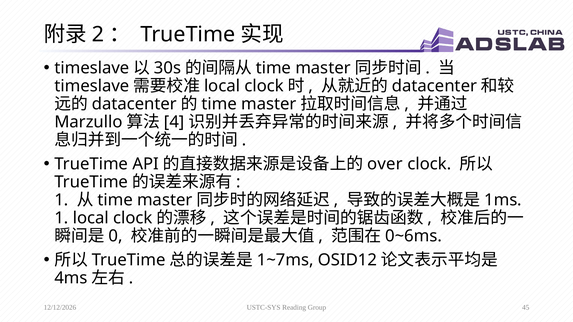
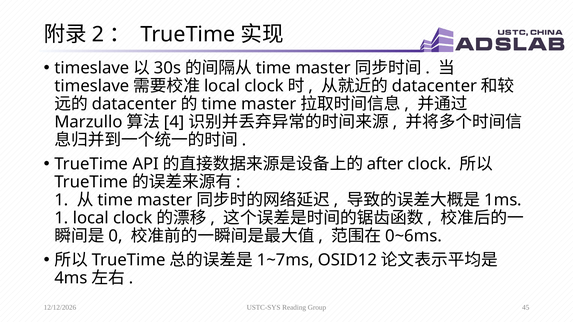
over: over -> after
